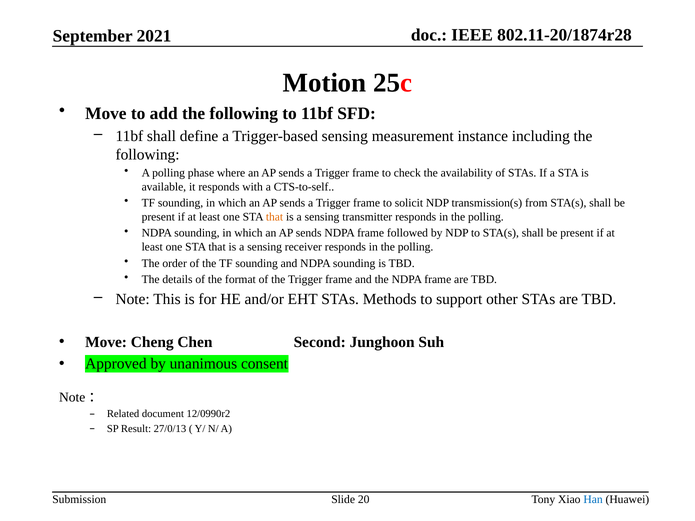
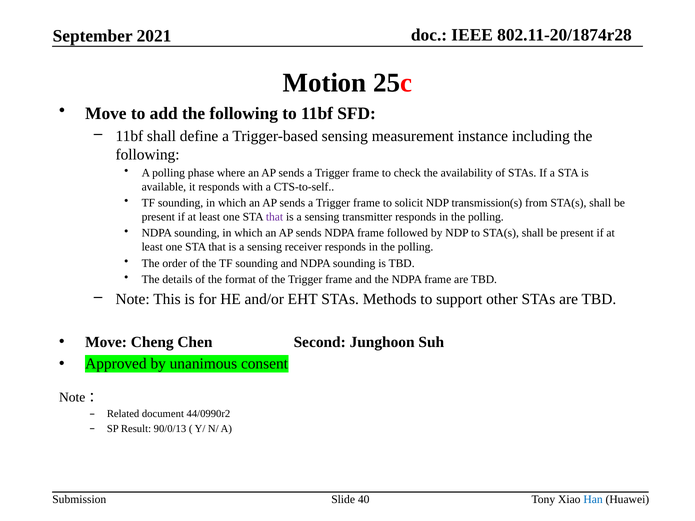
that at (275, 217) colour: orange -> purple
12/0990r2: 12/0990r2 -> 44/0990r2
27/0/13: 27/0/13 -> 90/0/13
20: 20 -> 40
